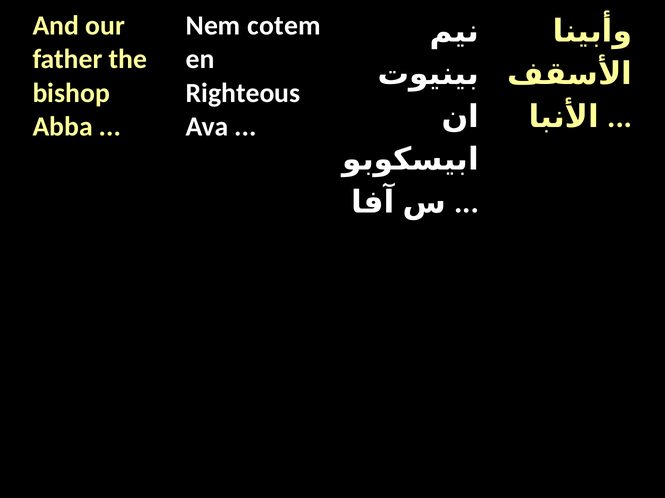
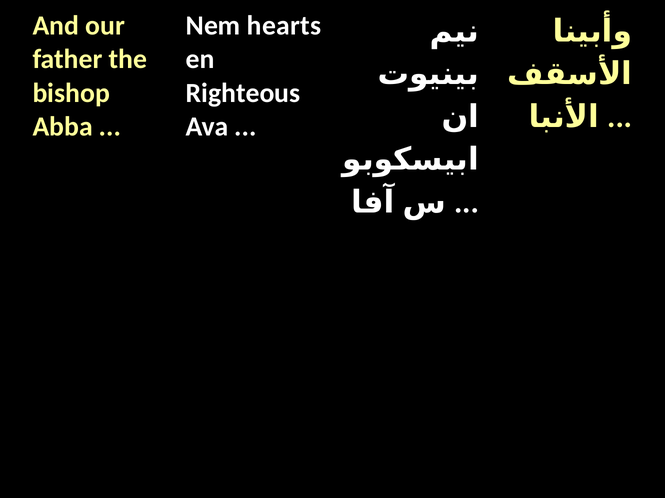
cotem: cotem -> hearts
